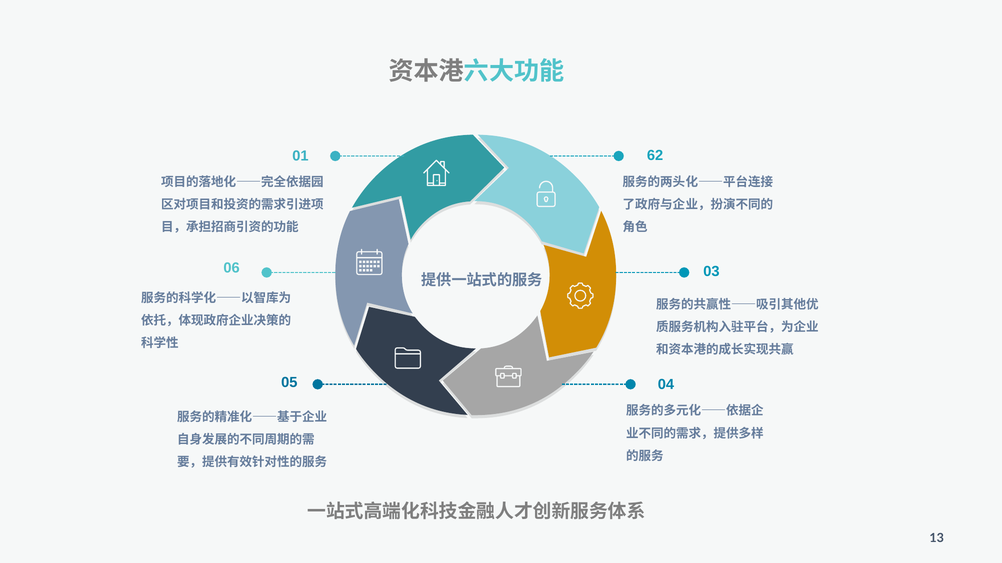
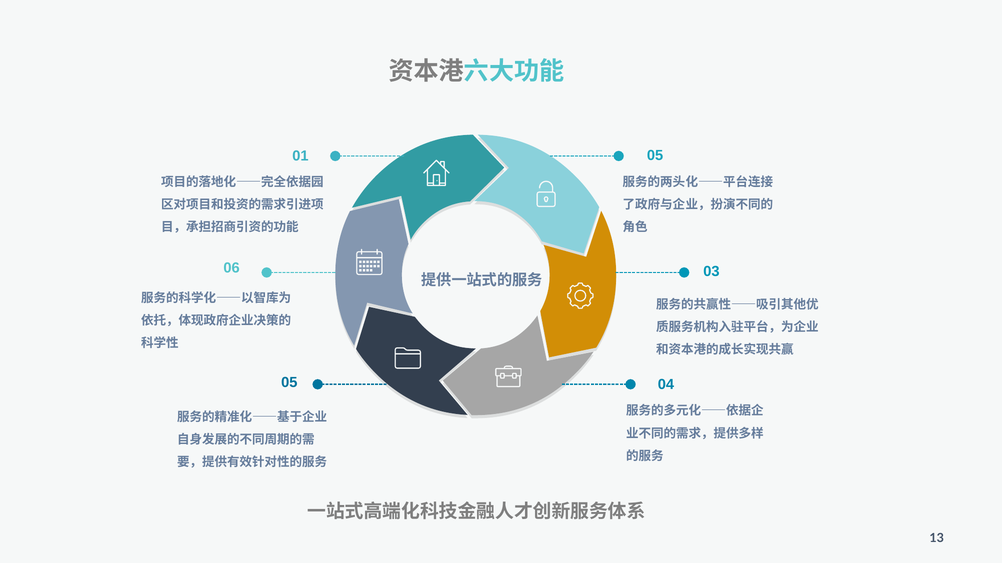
01 62: 62 -> 05
